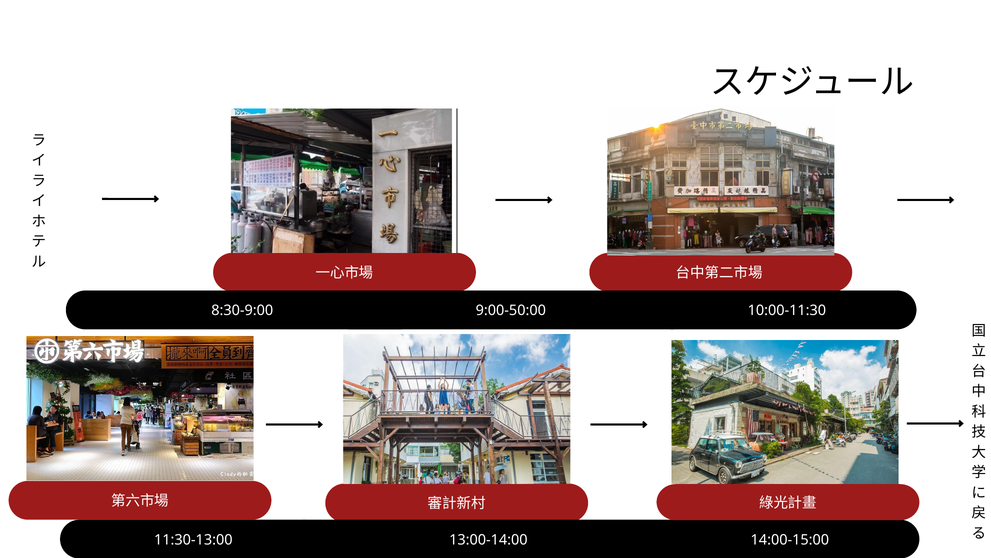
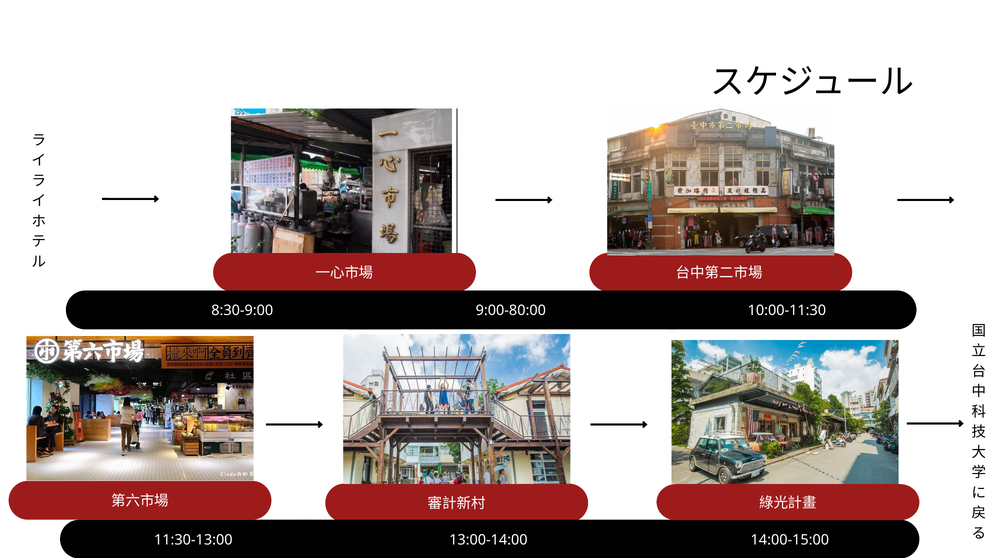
9:00-50:00: 9:00-50:00 -> 9:00-80:00
